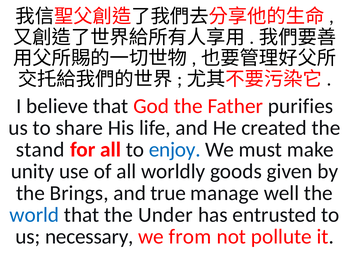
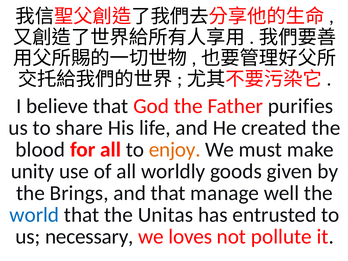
stand: stand -> blood
enjoy colour: blue -> orange
and true: true -> that
Under: Under -> Unitas
from: from -> loves
